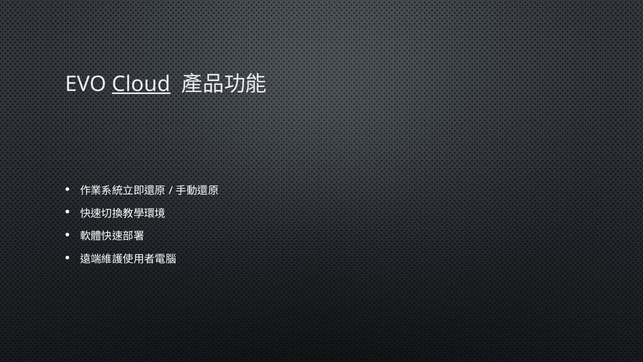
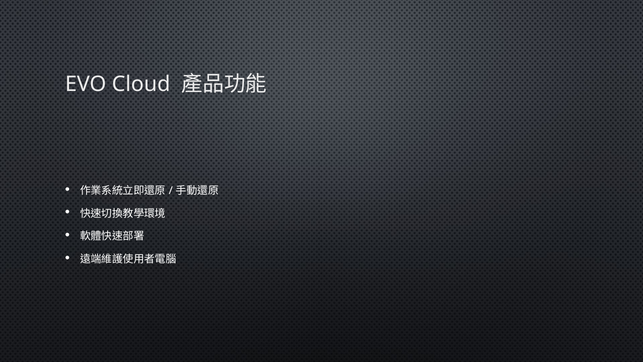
Cloud underline: present -> none
